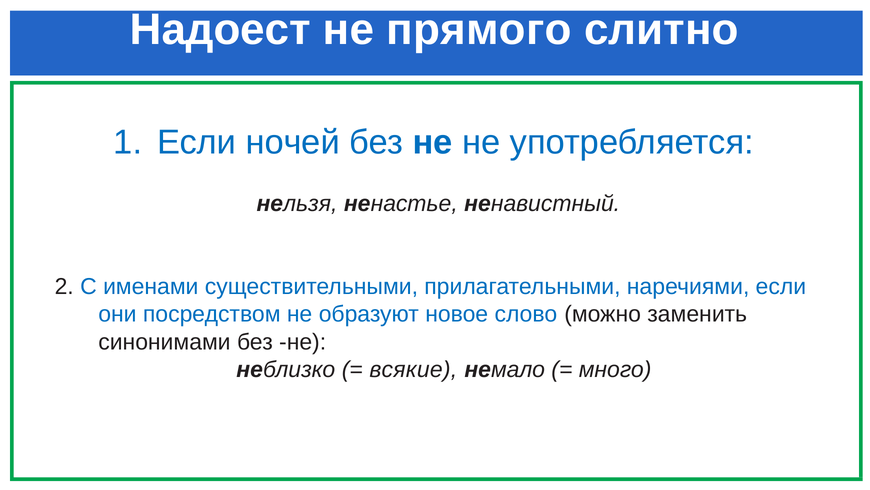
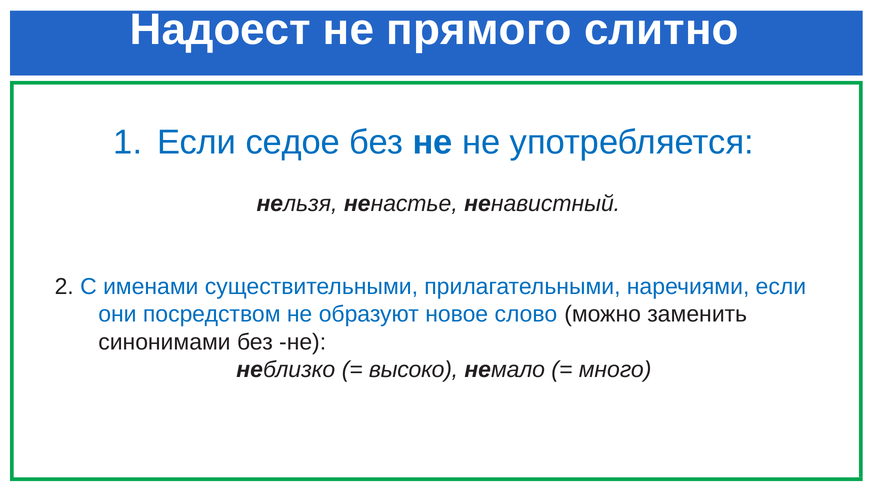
ночей: ночей -> седое
всякие: всякие -> высоко
